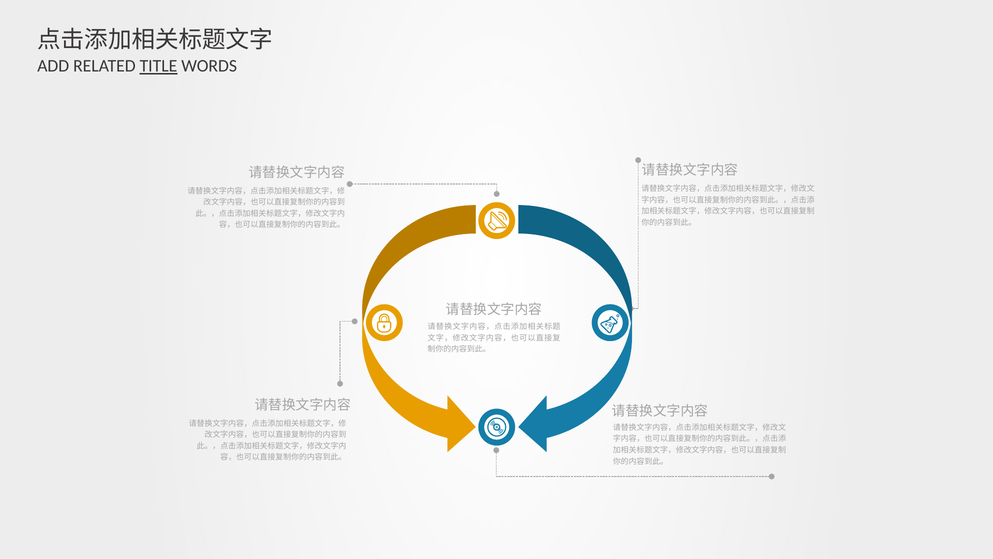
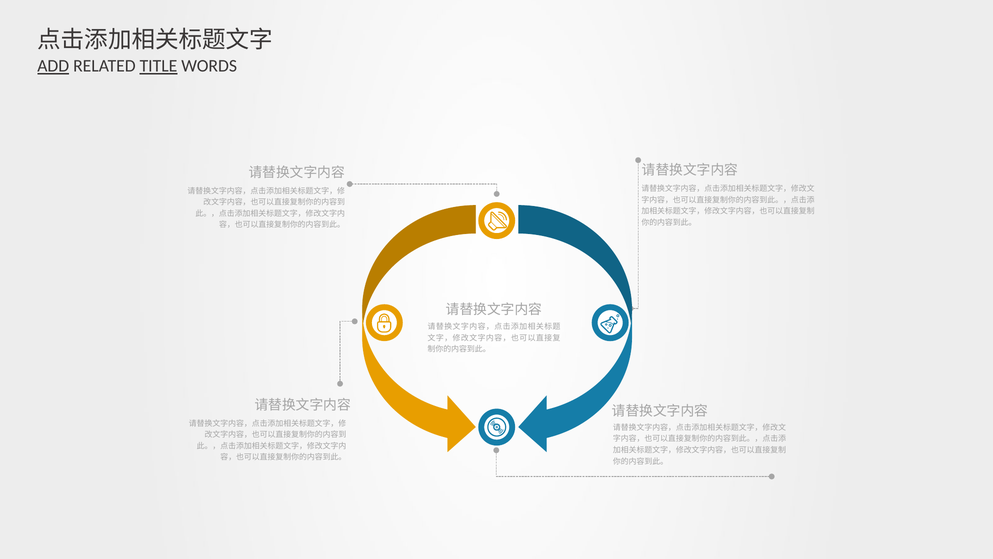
ADD underline: none -> present
